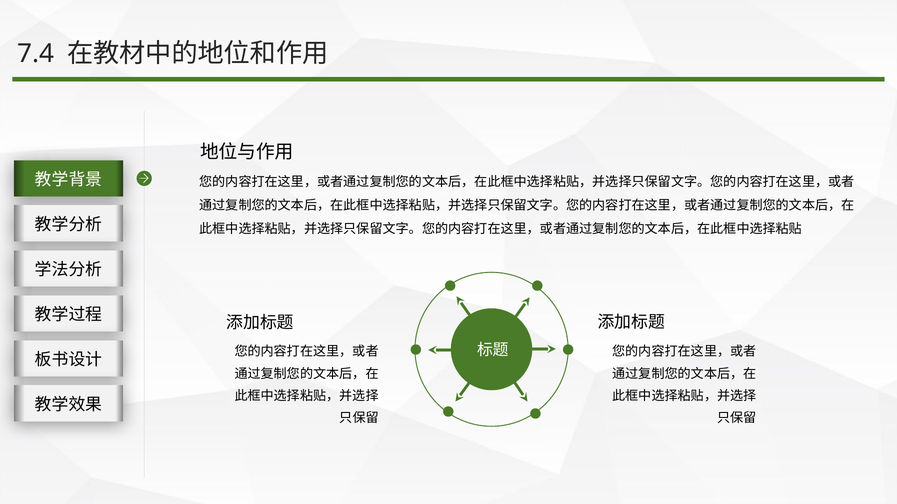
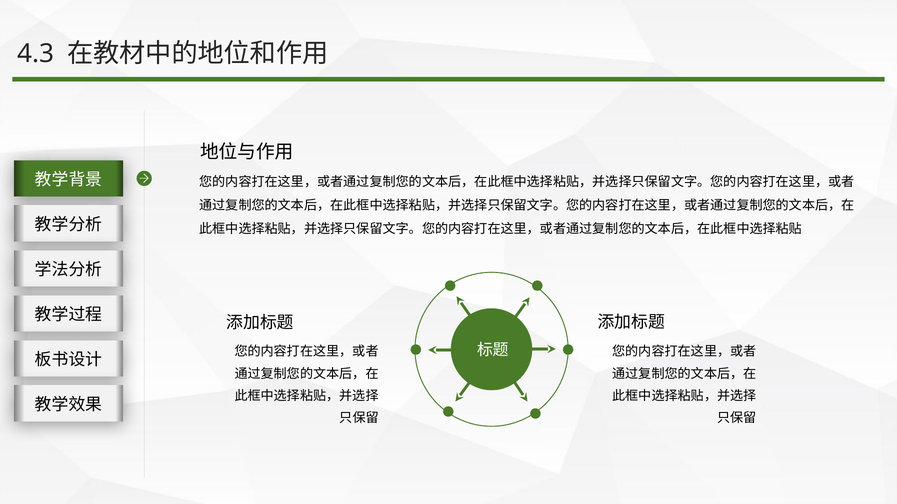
7.4: 7.4 -> 4.3
